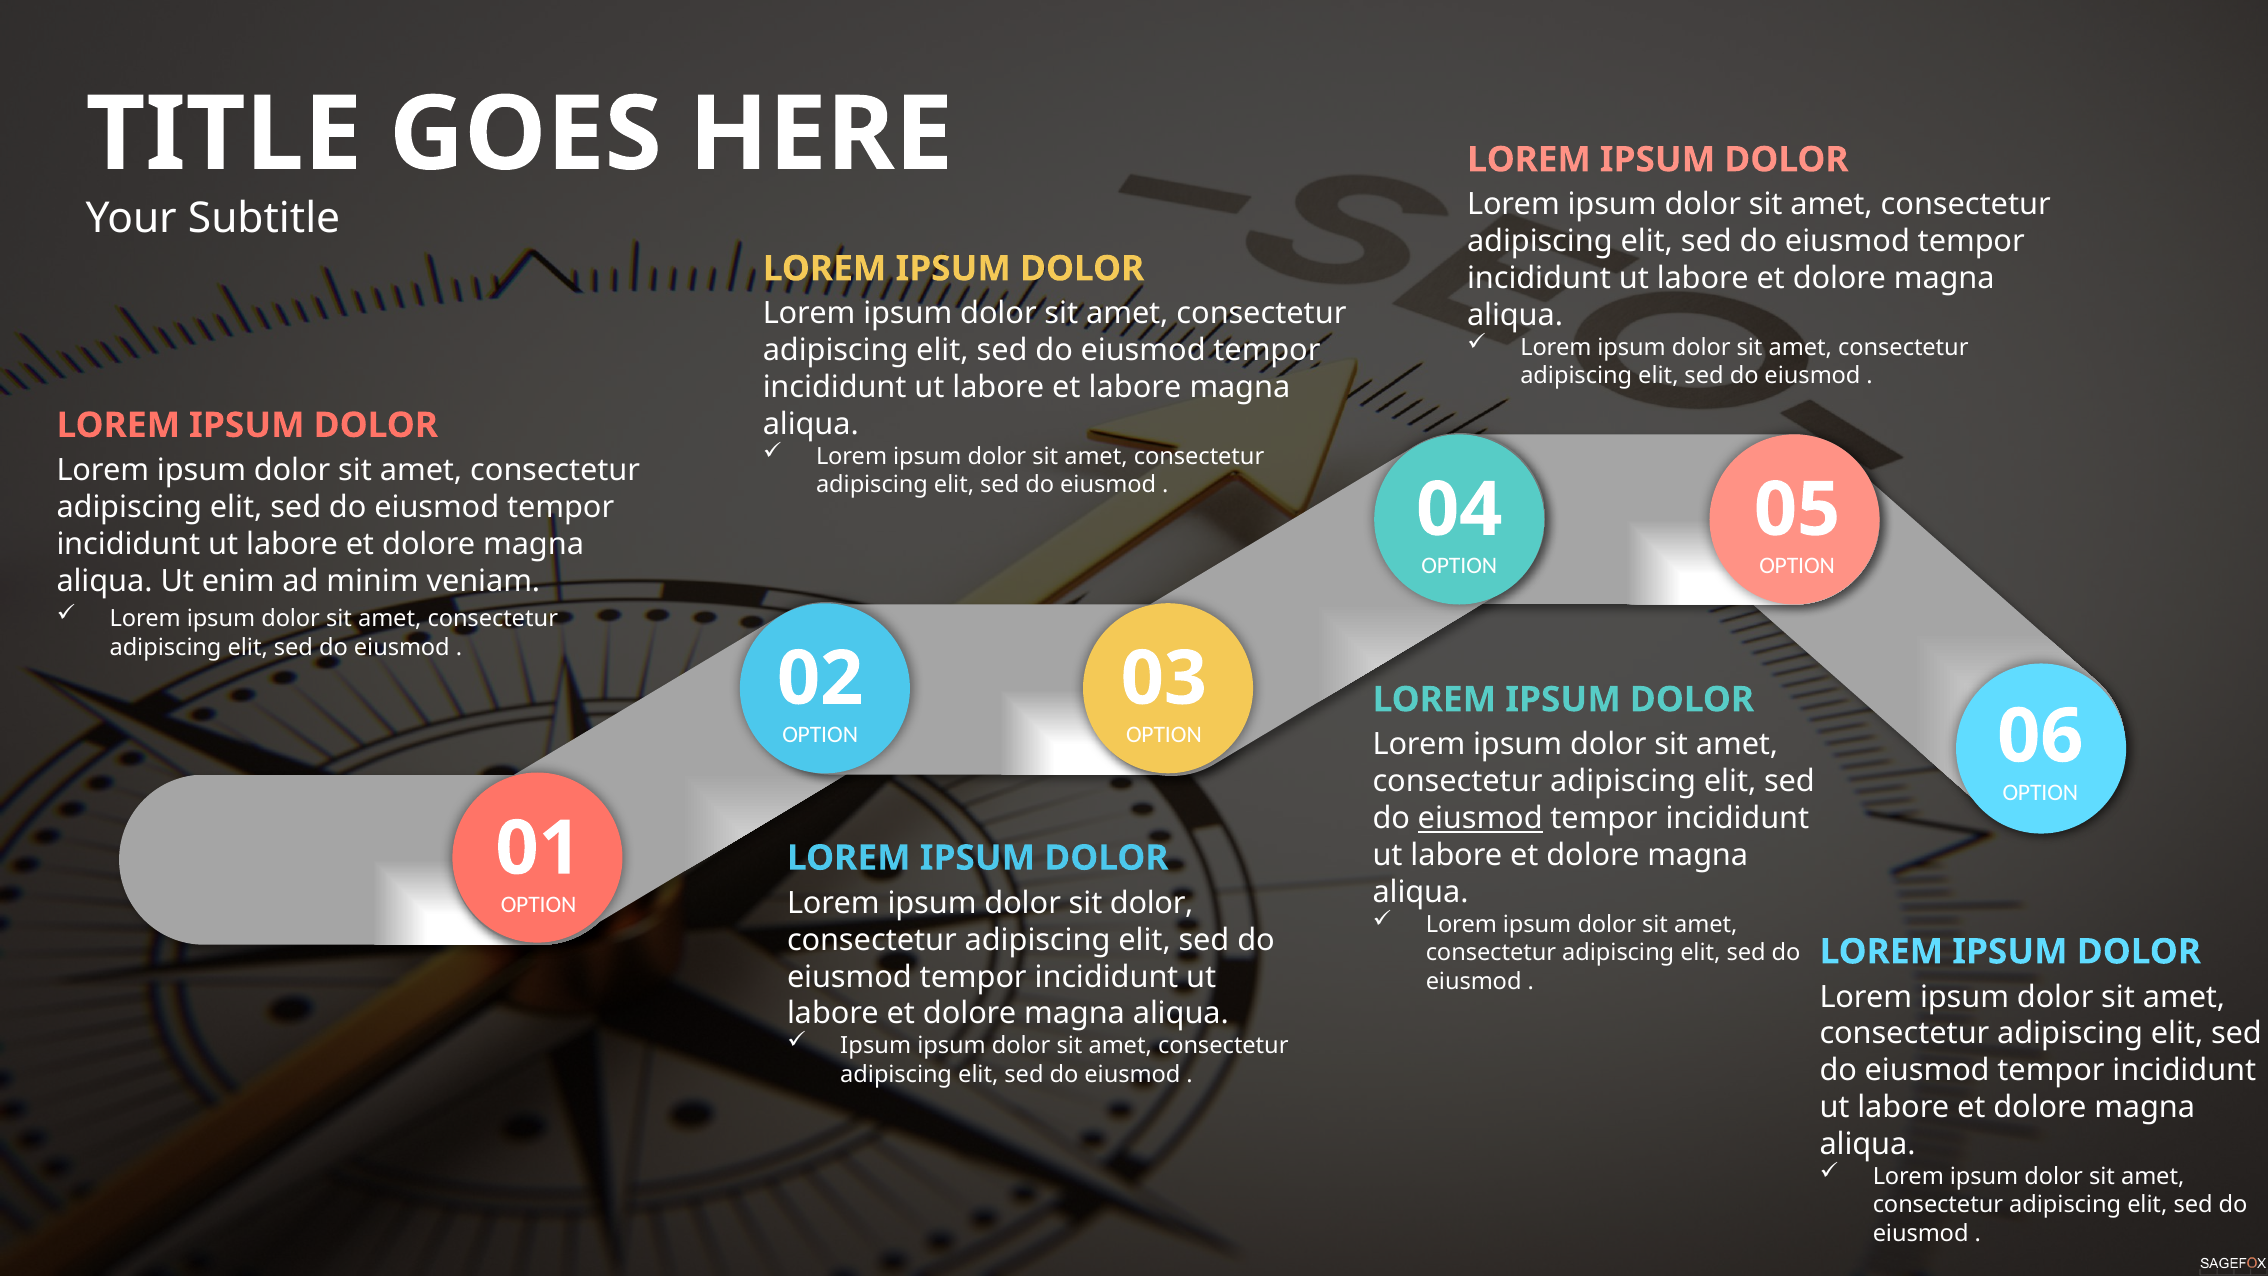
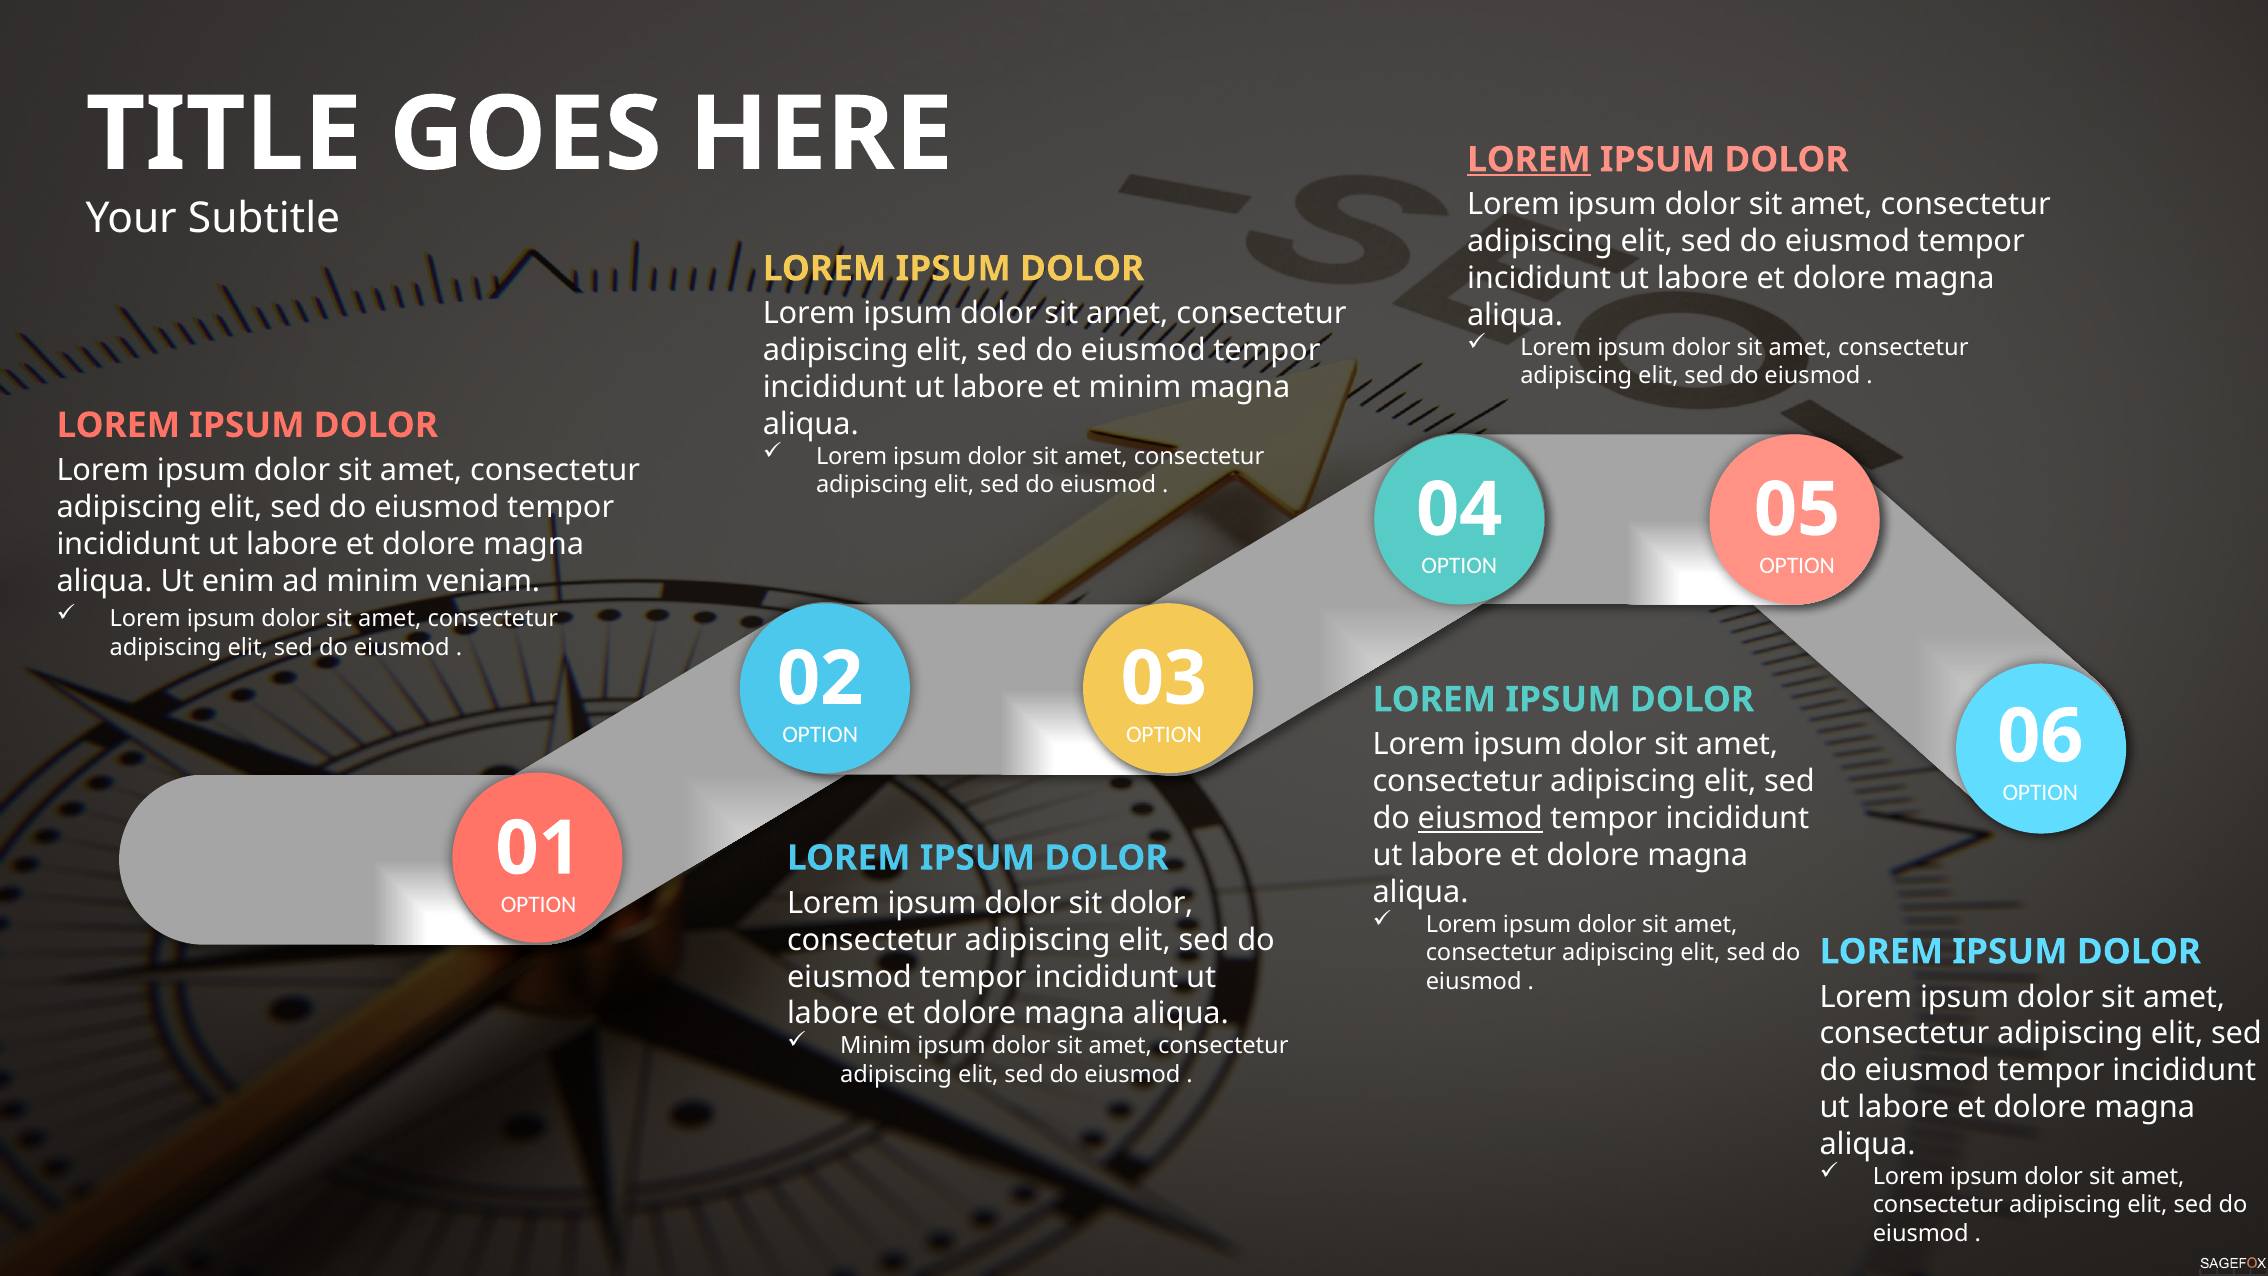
LOREM at (1529, 160) underline: none -> present
et labore: labore -> minim
Ipsum at (876, 1046): Ipsum -> Minim
